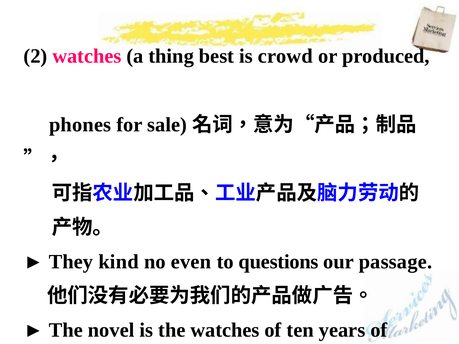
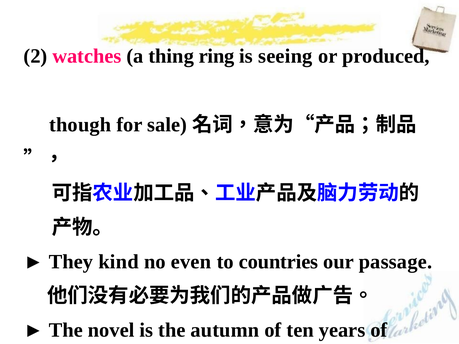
best: best -> ring
crowd: crowd -> seeing
phones: phones -> though
questions: questions -> countries
the watches: watches -> autumn
